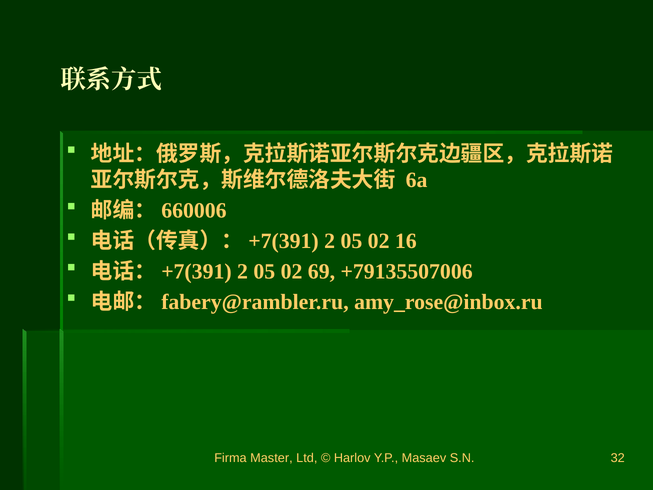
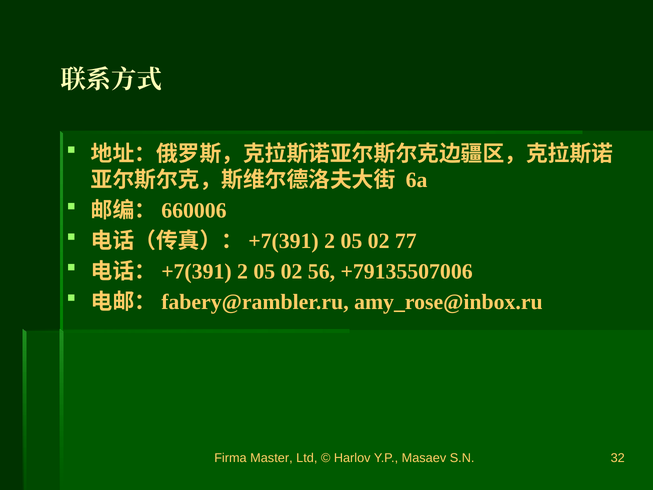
16: 16 -> 77
69: 69 -> 56
